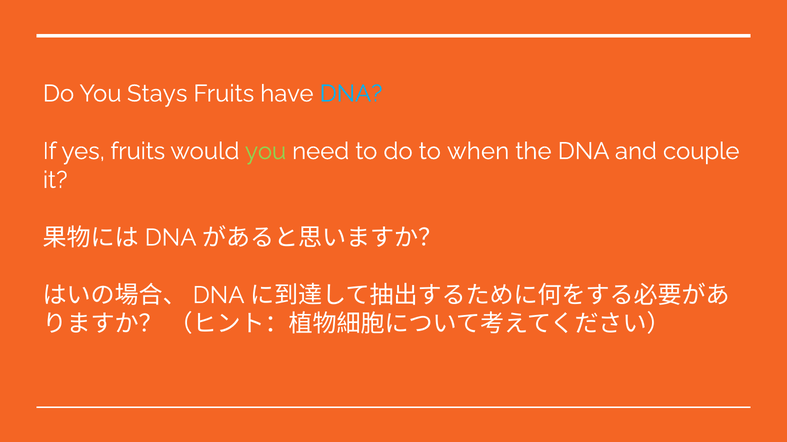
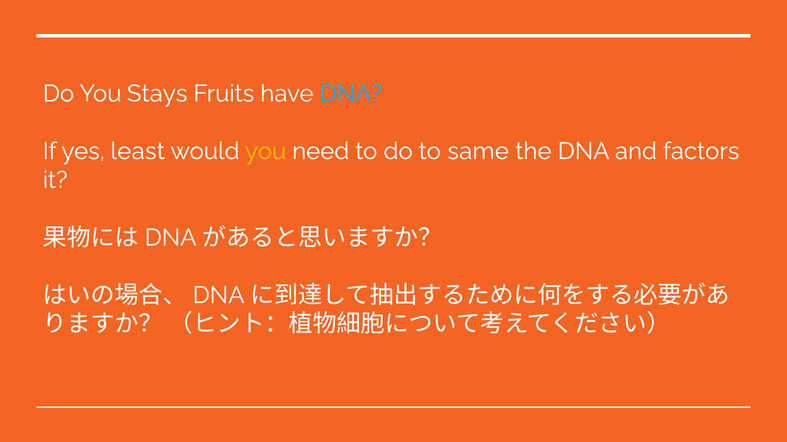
yes fruits: fruits -> least
you at (266, 151) colour: light green -> yellow
when: when -> same
couple: couple -> factors
